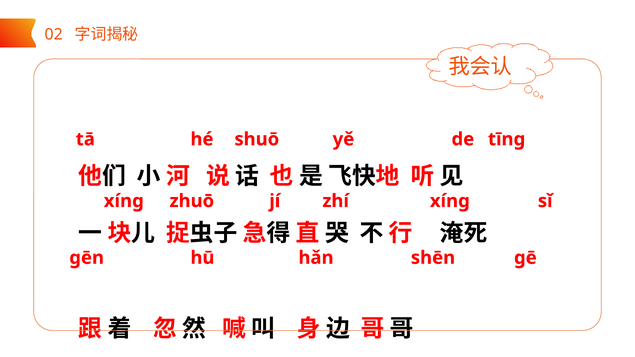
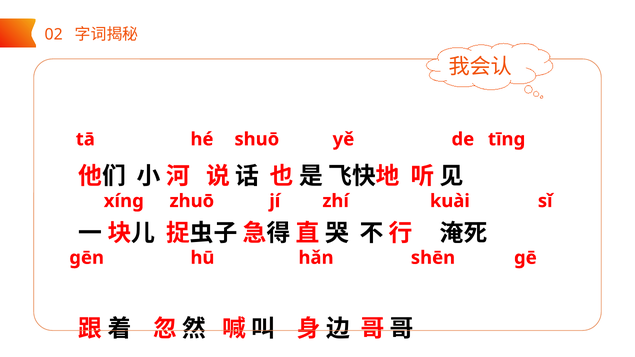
zhí xíng: xíng -> kuài
